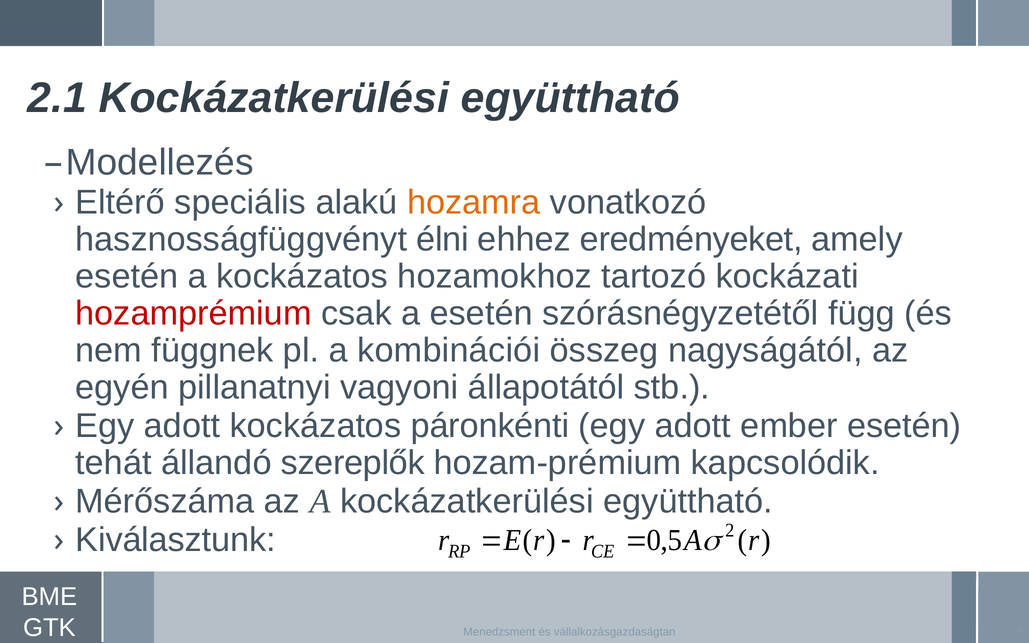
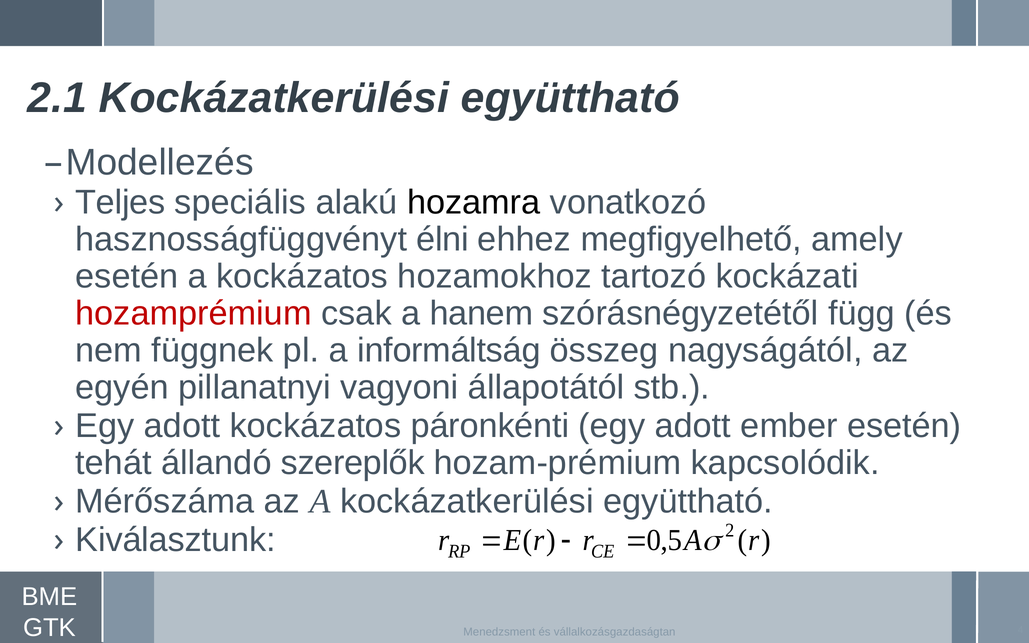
Eltérő: Eltérő -> Teljes
hozamra colour: orange -> black
eredményeket: eredményeket -> megfigyelhető
a esetén: esetén -> hanem
kombinációi: kombinációi -> informáltság
